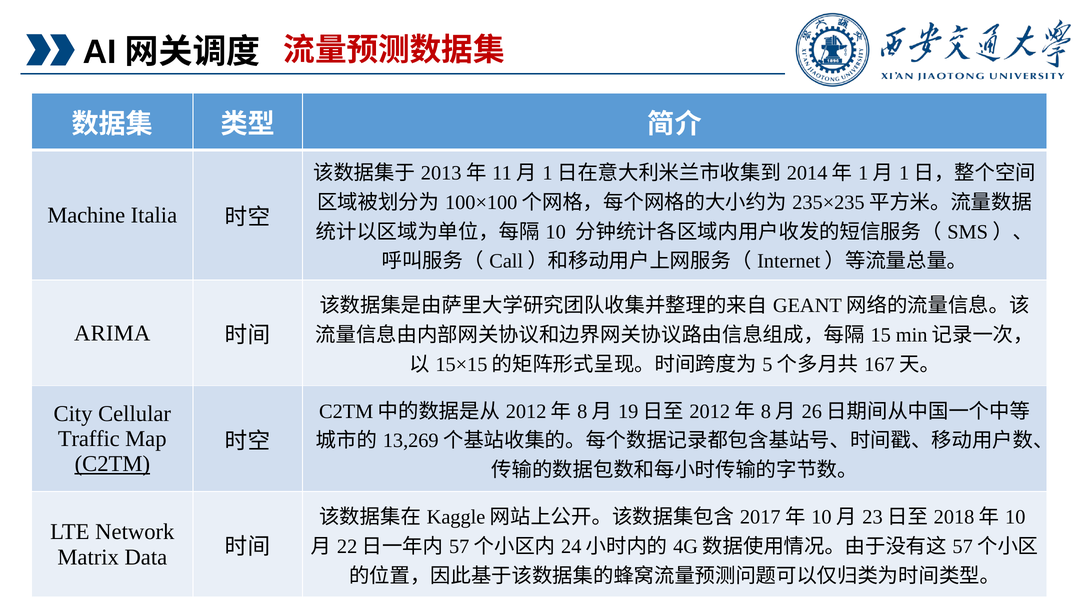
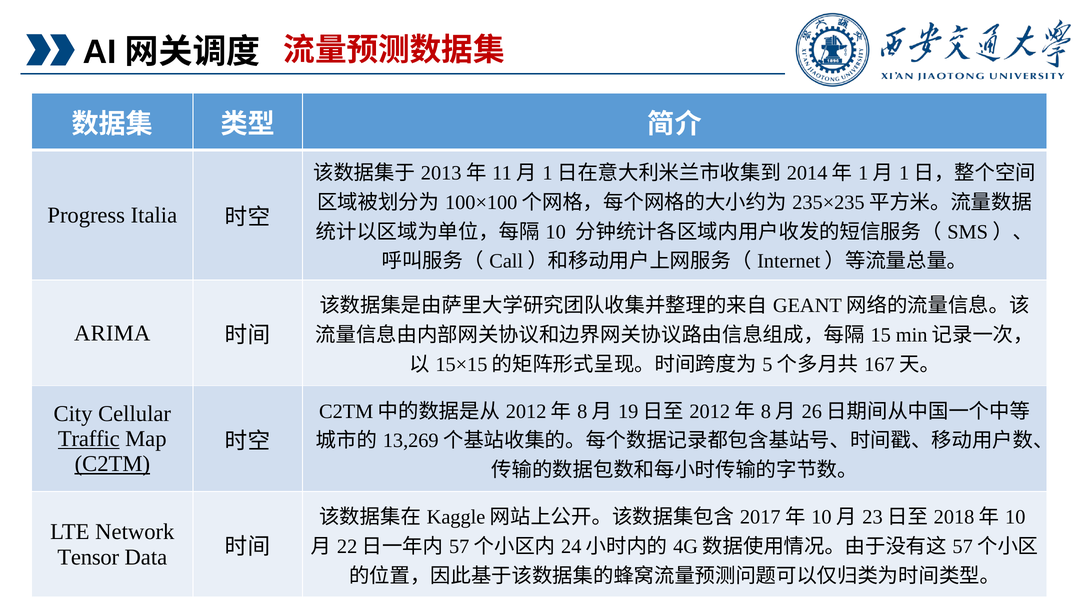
Machine: Machine -> Progress
Traffic underline: none -> present
Matrix: Matrix -> Tensor
